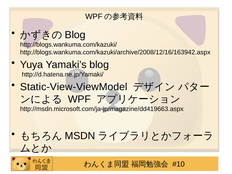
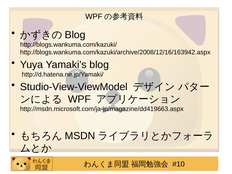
Static-View-ViewModel: Static-View-ViewModel -> Studio-View-ViewModel
